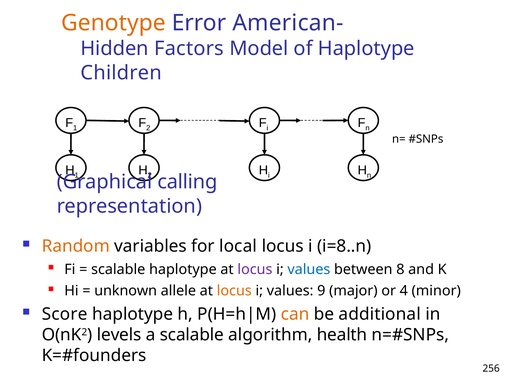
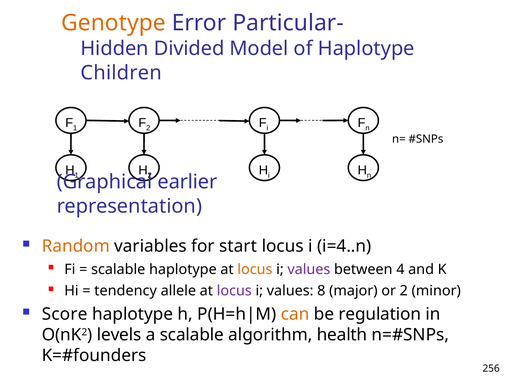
American-: American- -> Particular-
Factors: Factors -> Divided
calling: calling -> earlier
local: local -> start
i=8..n: i=8..n -> i=4..n
locus at (255, 269) colour: purple -> orange
values at (309, 269) colour: blue -> purple
8: 8 -> 4
unknown: unknown -> tendency
locus at (234, 291) colour: orange -> purple
9: 9 -> 8
or 4: 4 -> 2
additional: additional -> regulation
